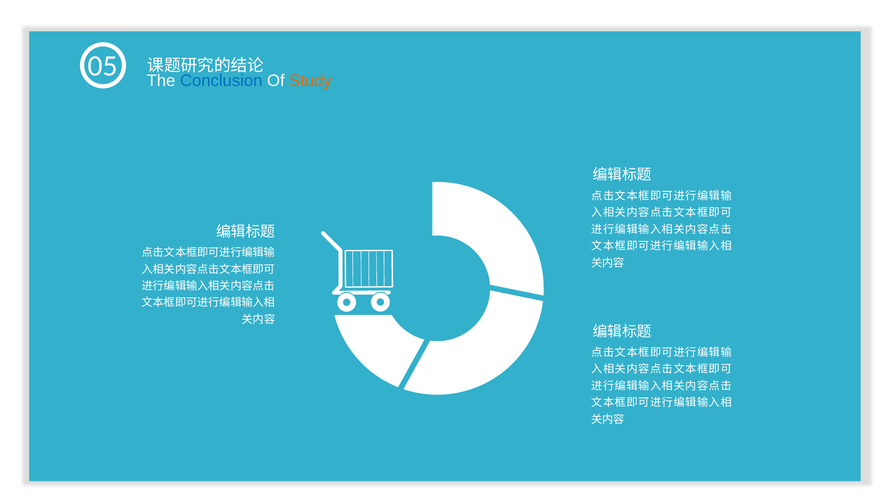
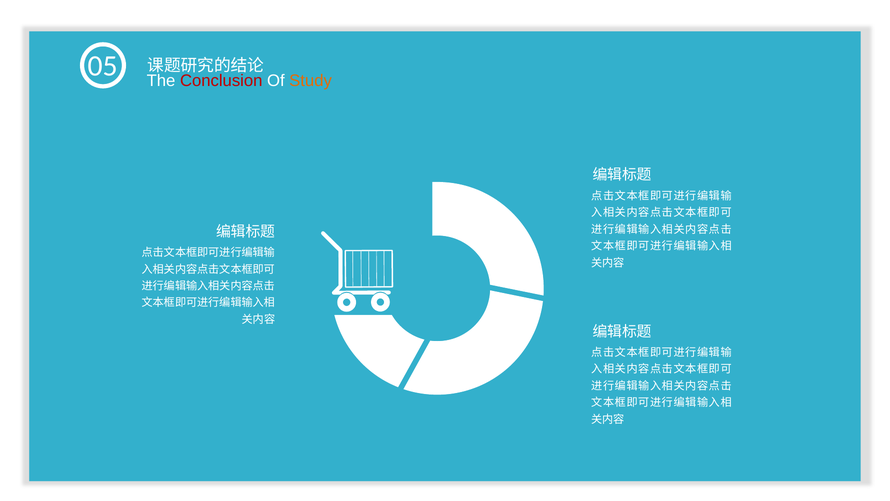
Conclusion colour: blue -> red
